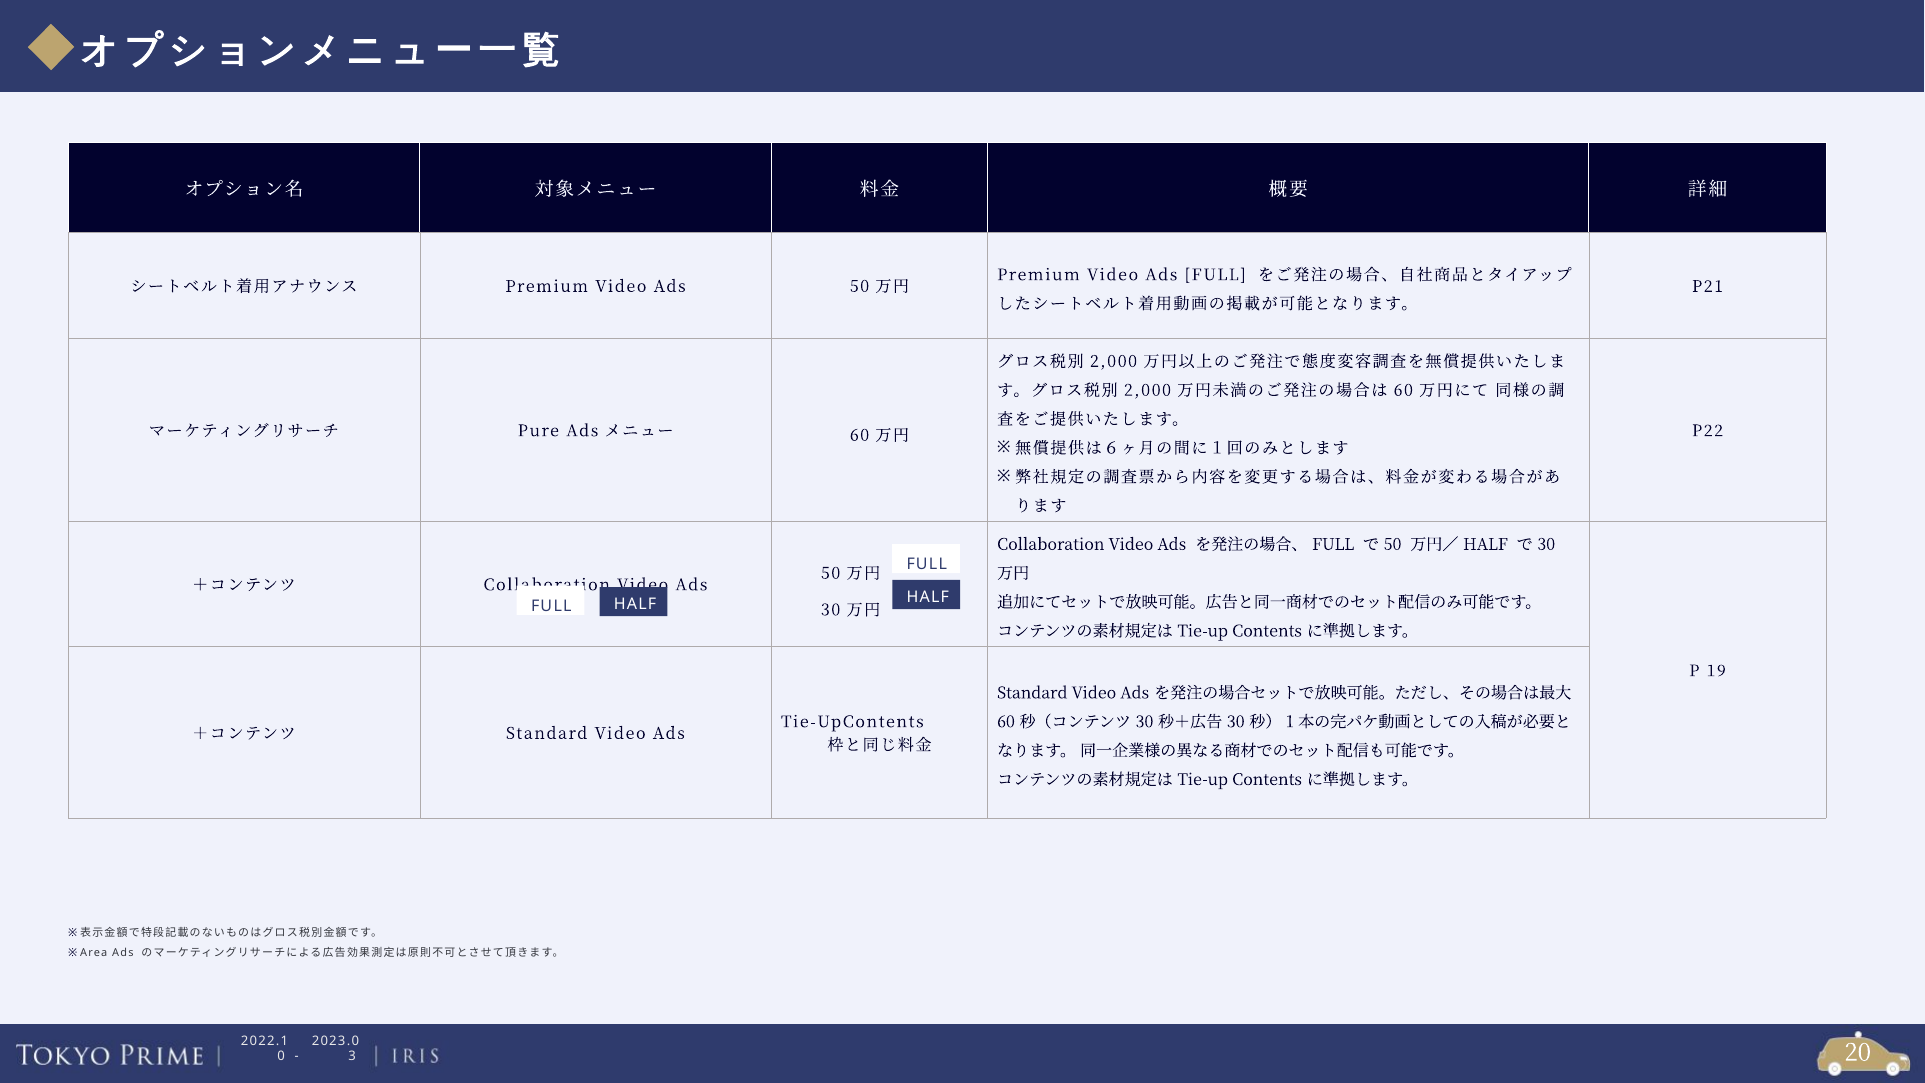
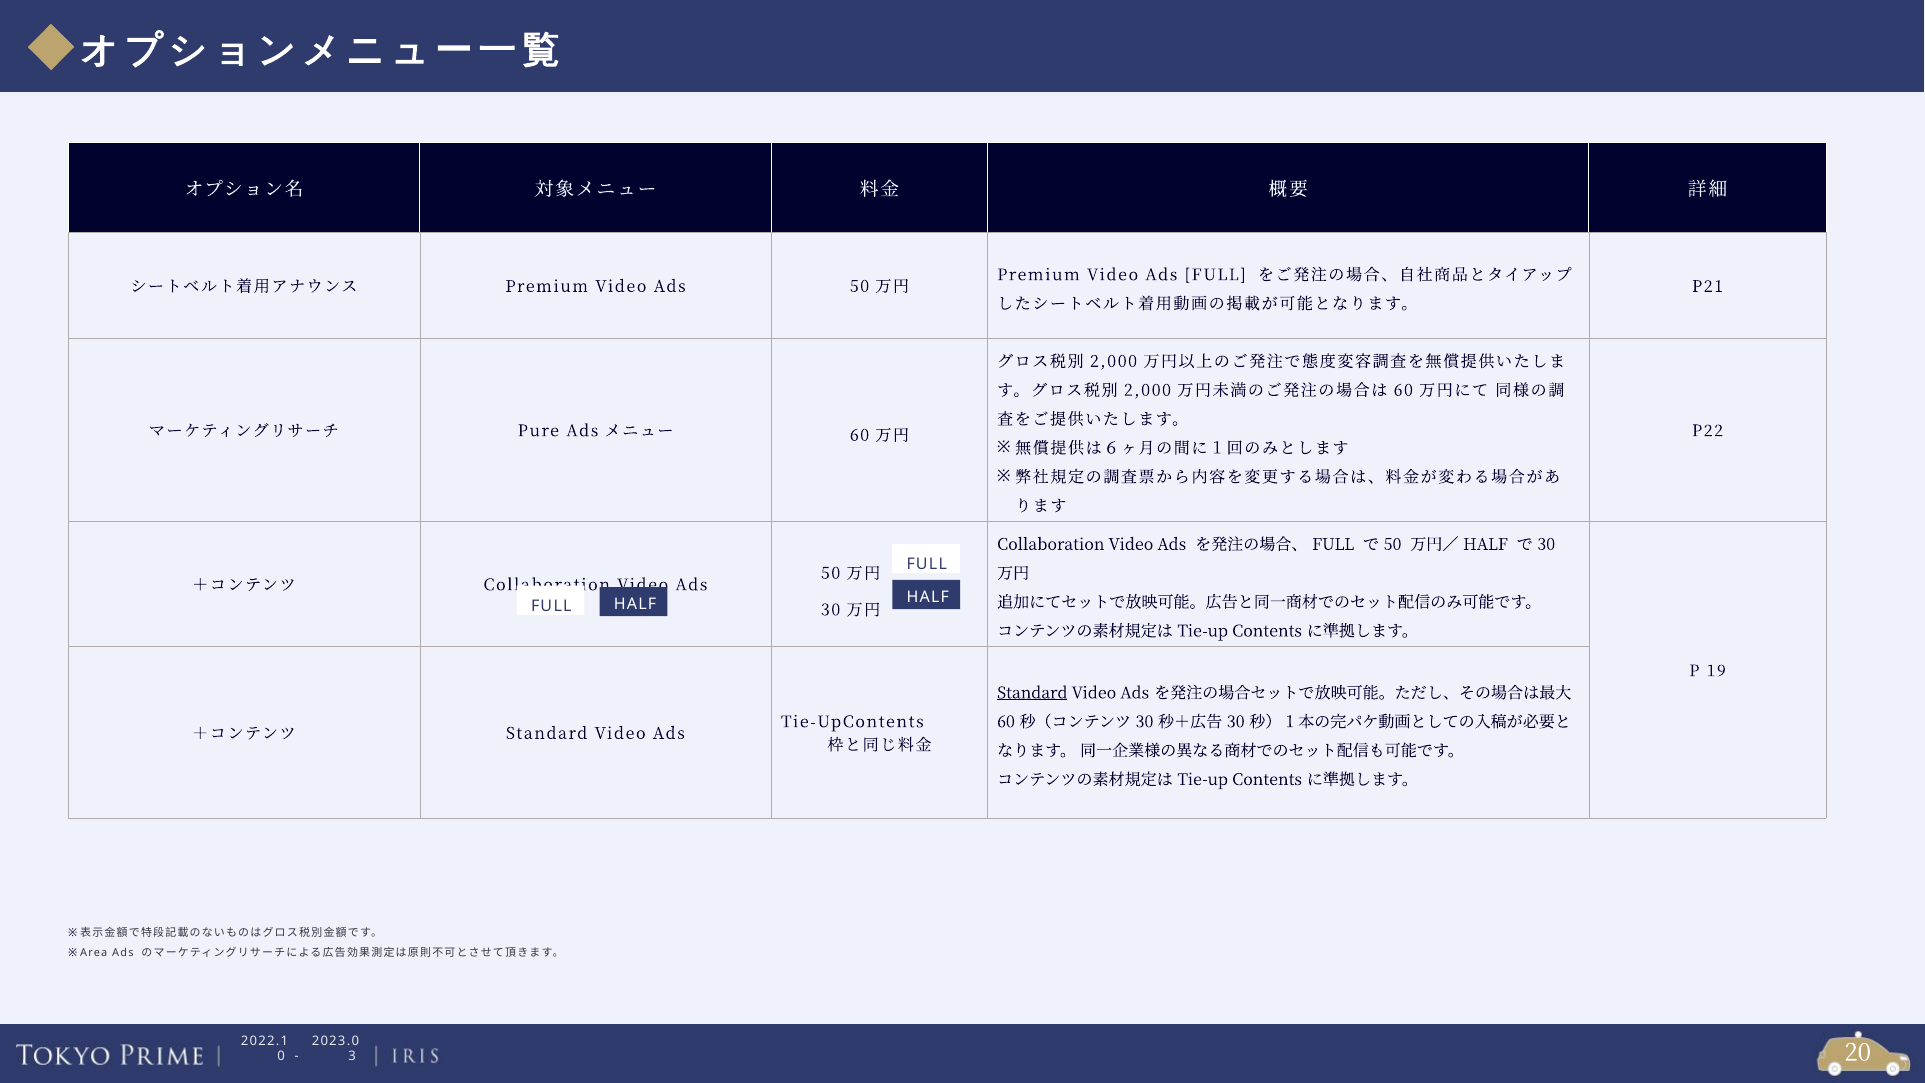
Standard at (1032, 693) underline: none -> present
